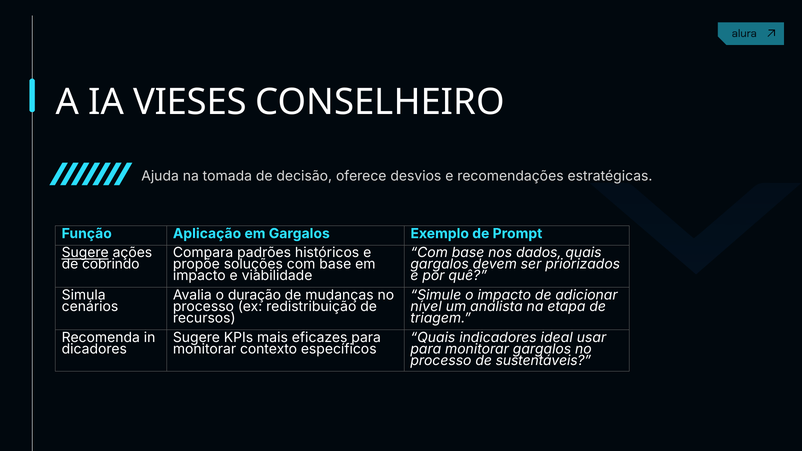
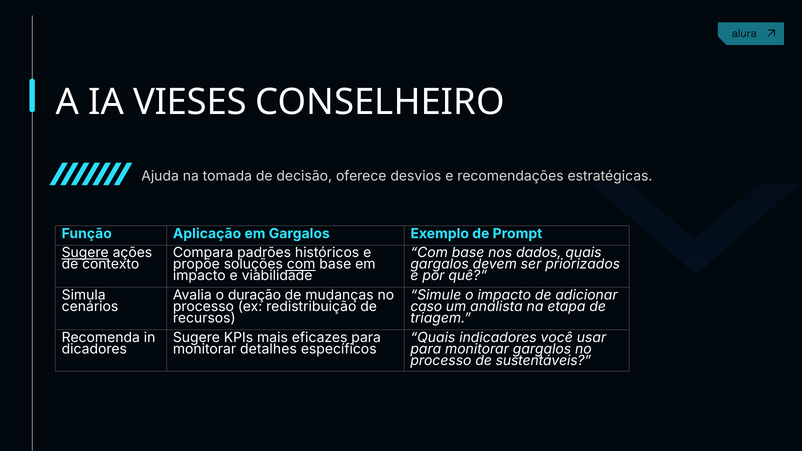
cobrindo: cobrindo -> contexto
com at (301, 264) underline: none -> present
nível: nível -> caso
ideal: ideal -> você
contexto: contexto -> detalhes
